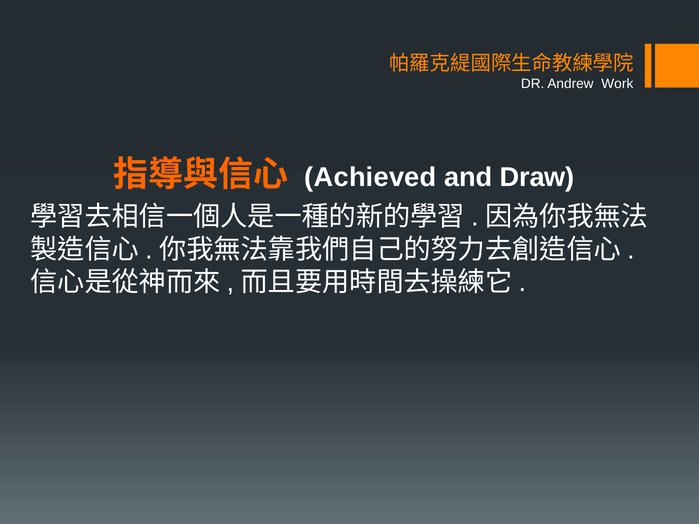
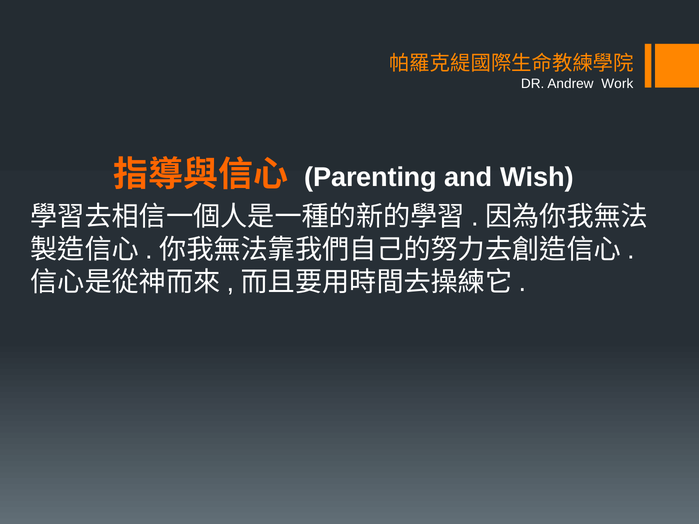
Achieved: Achieved -> Parenting
Draw: Draw -> Wish
